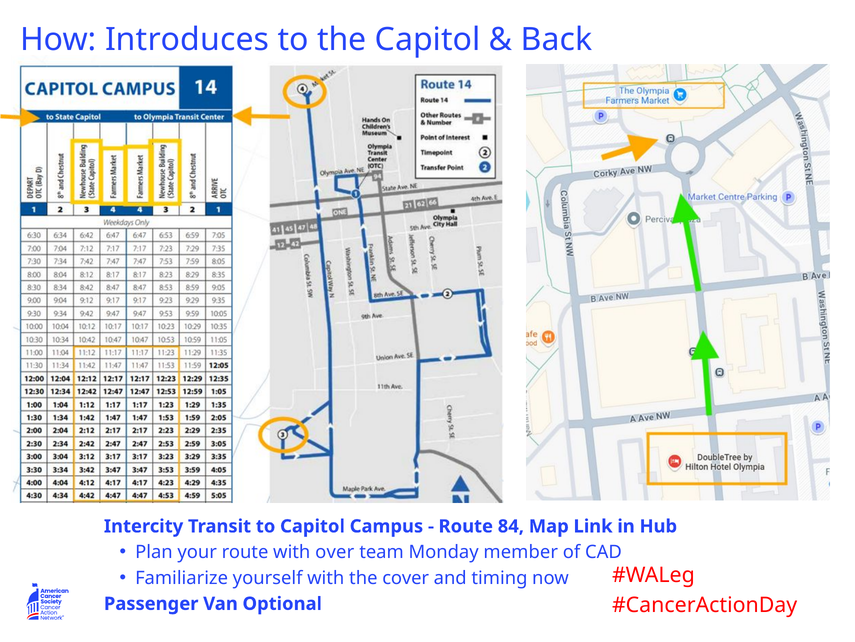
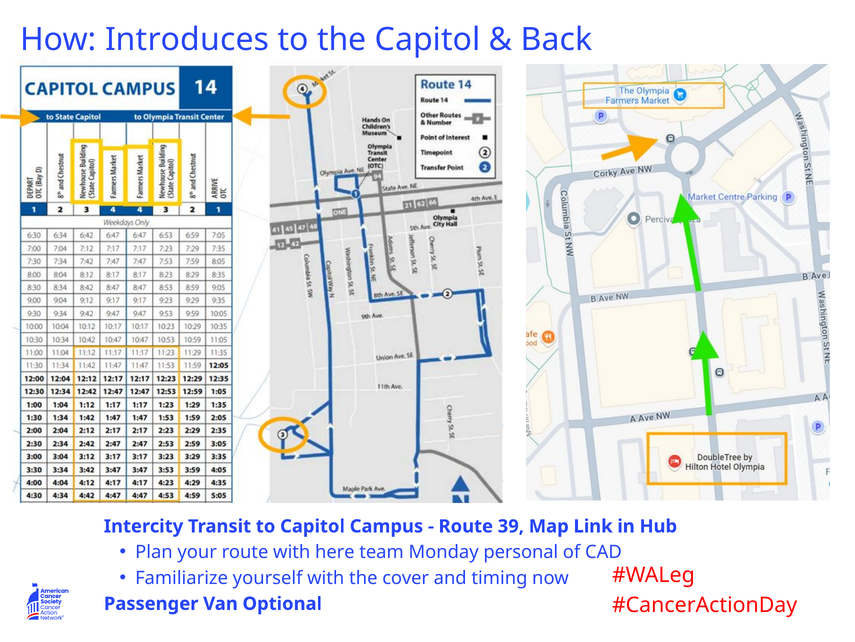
84: 84 -> 39
over: over -> here
member: member -> personal
